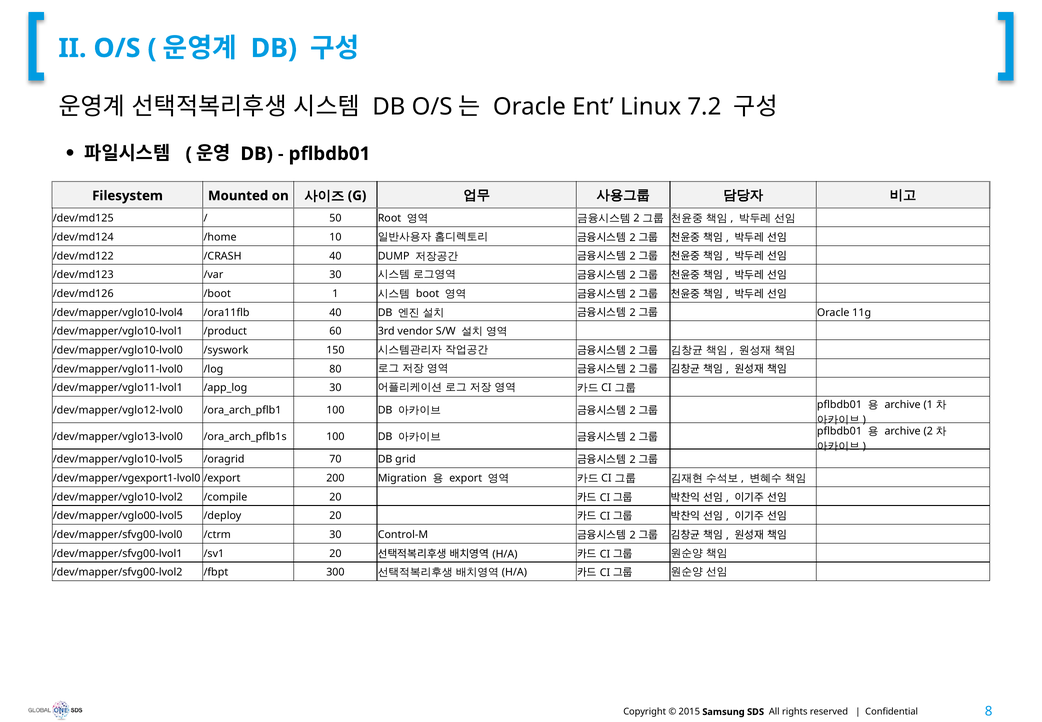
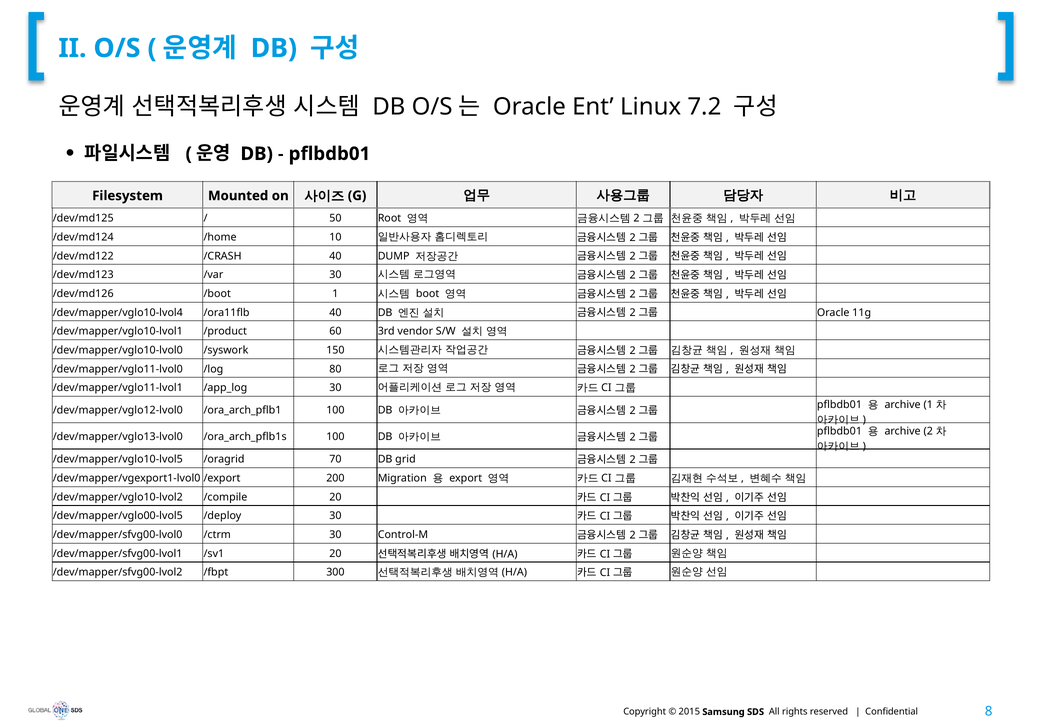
/deploy 20: 20 -> 30
